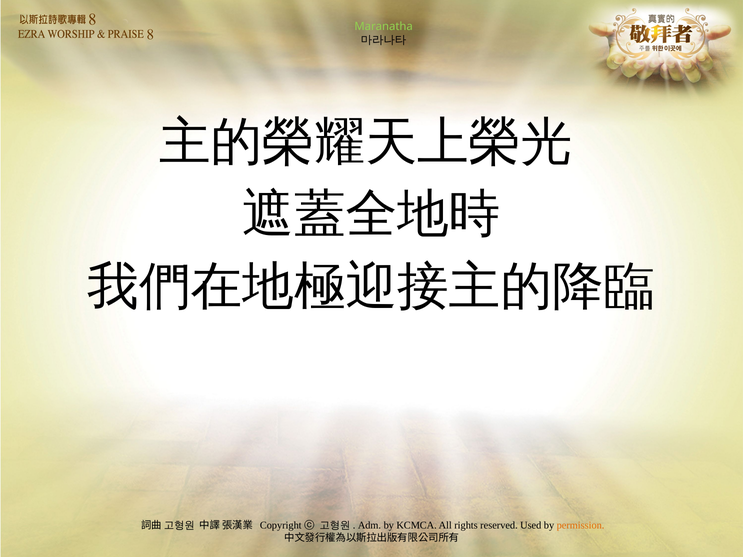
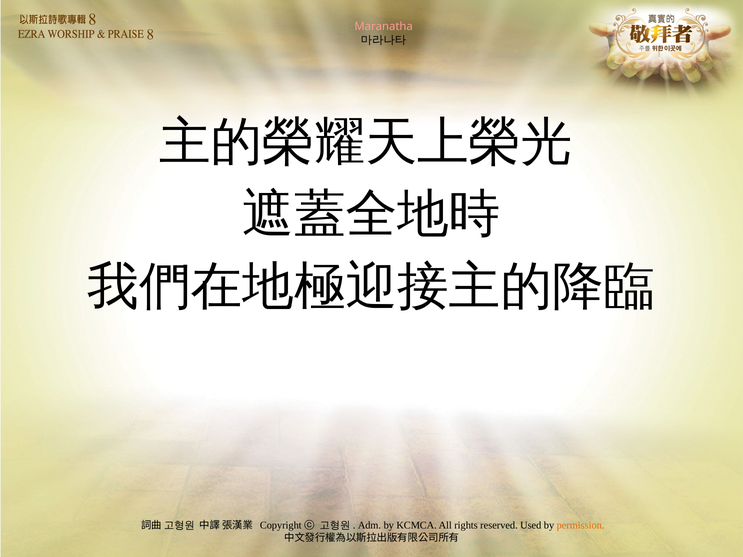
Maranatha colour: light green -> pink
